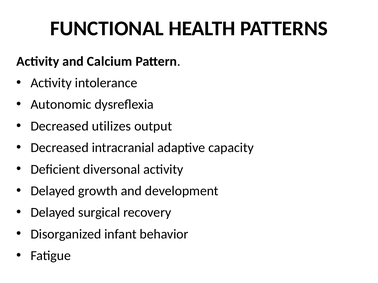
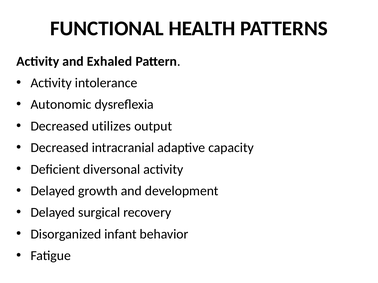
Calcium: Calcium -> Exhaled
